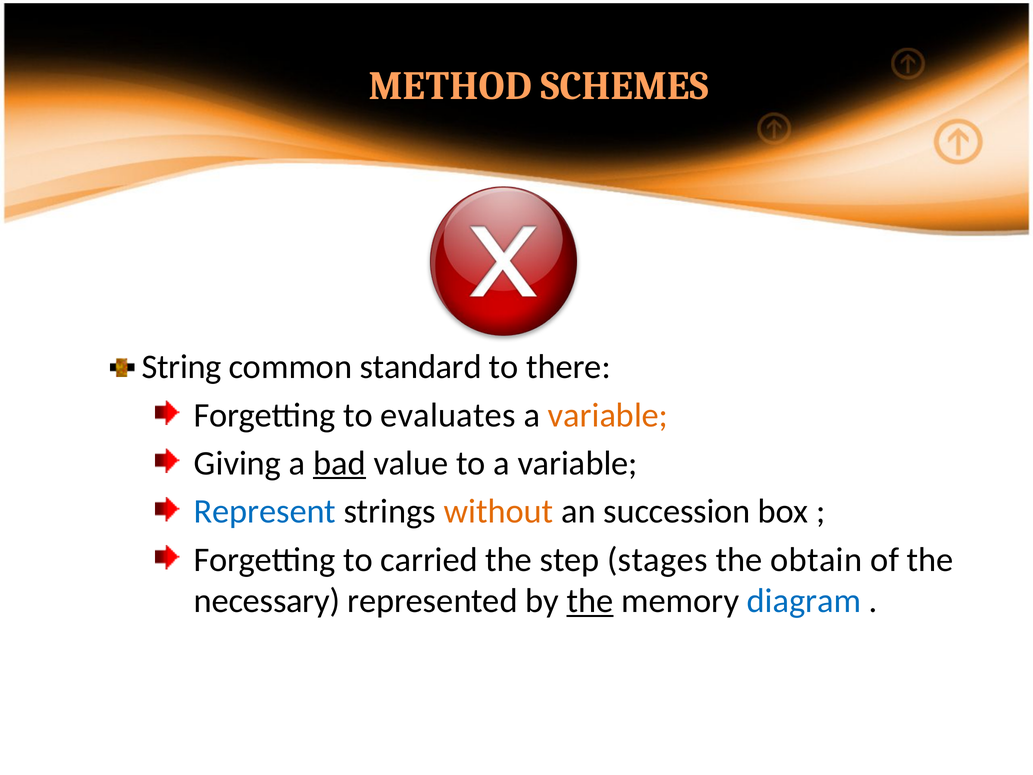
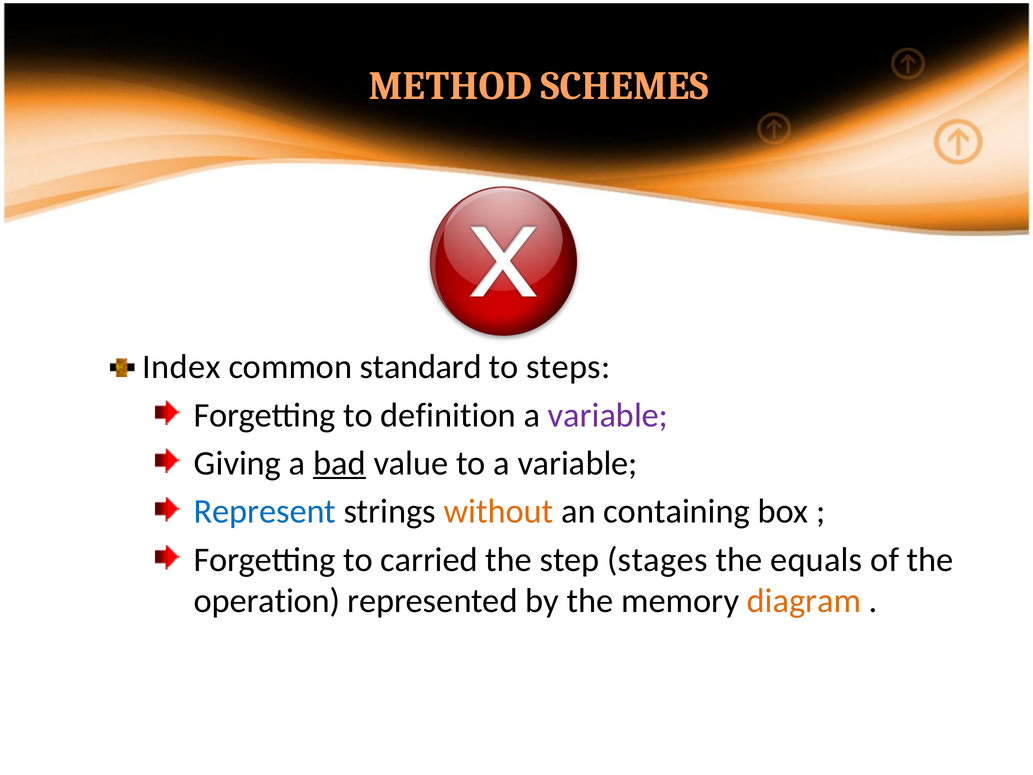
String: String -> Index
there: there -> steps
evaluates: evaluates -> definition
variable at (608, 415) colour: orange -> purple
succession: succession -> containing
obtain: obtain -> equals
necessary: necessary -> operation
the at (590, 601) underline: present -> none
diagram colour: blue -> orange
